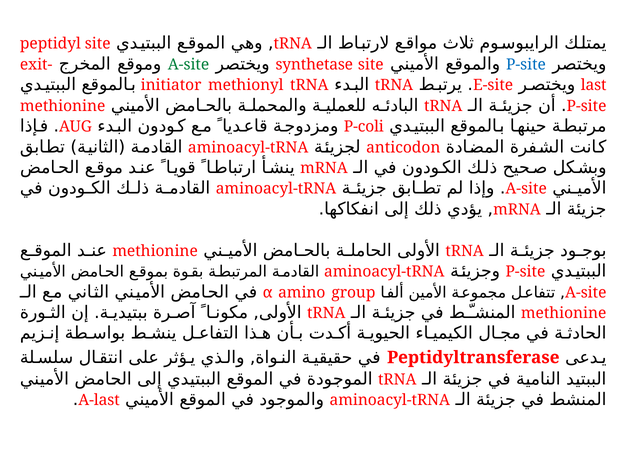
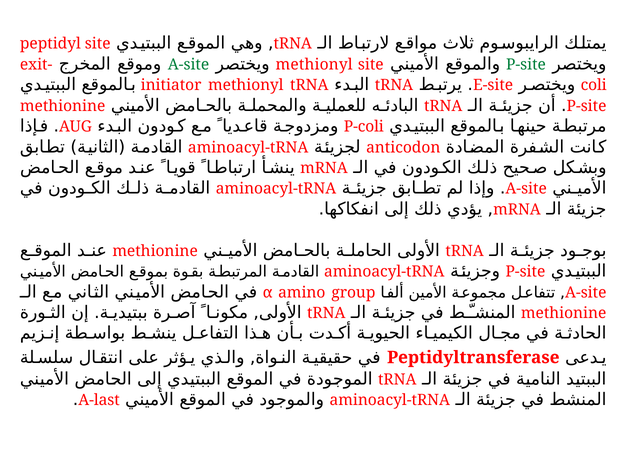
synthetase at (314, 64): synthetase -> methionyl
P-site at (526, 64) colour: blue -> green
last: last -> coli
